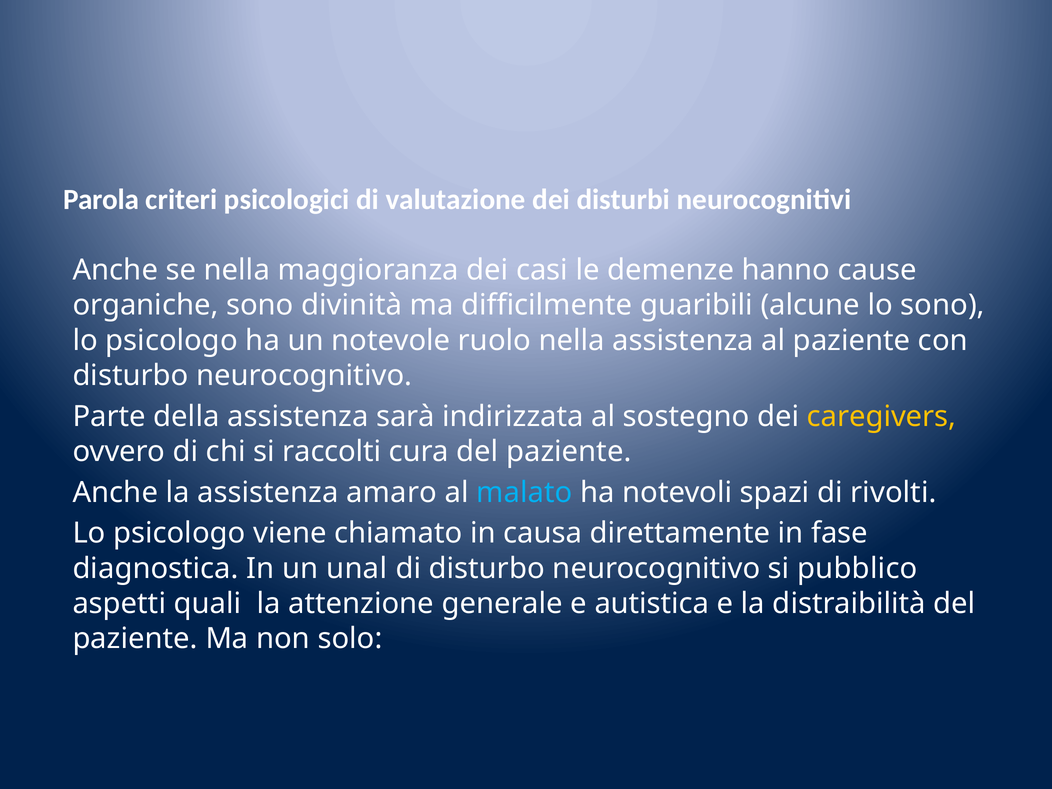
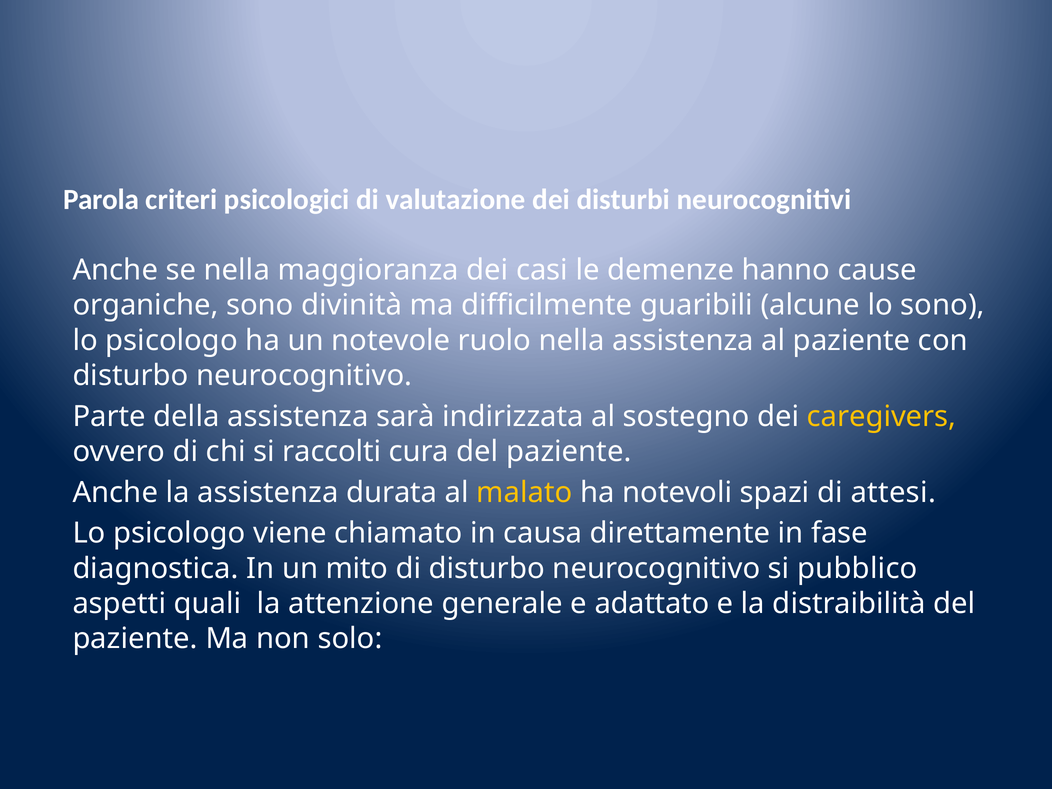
amaro: amaro -> durata
malato colour: light blue -> yellow
rivolti: rivolti -> attesi
unal: unal -> mito
autistica: autistica -> adattato
